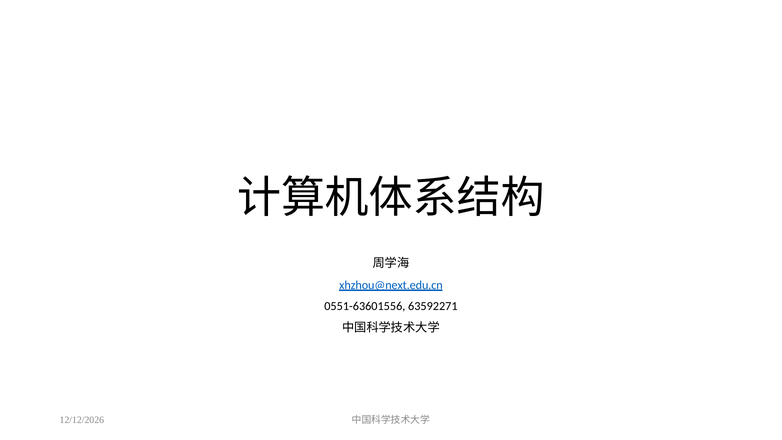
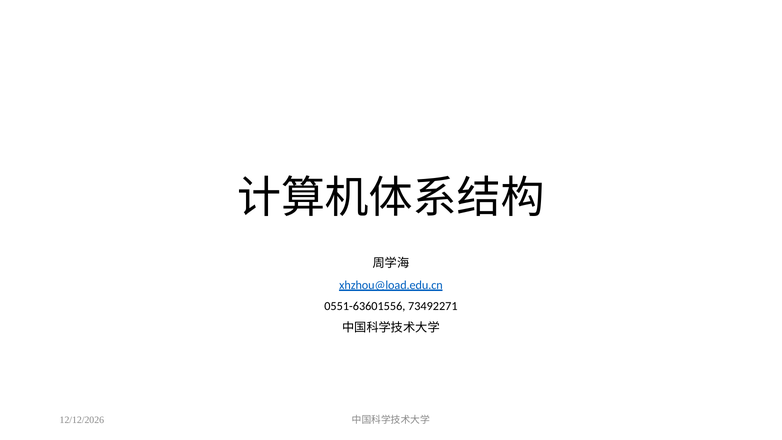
xhzhou@next.edu.cn: xhzhou@next.edu.cn -> xhzhou@load.edu.cn
63592271: 63592271 -> 73492271
